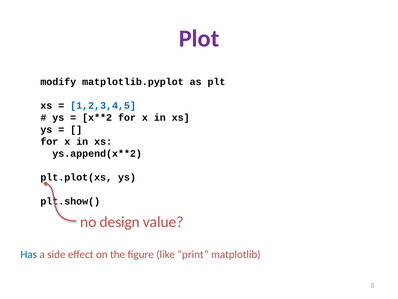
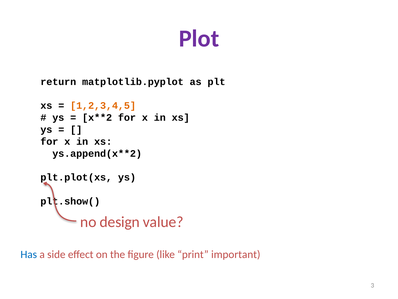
modify: modify -> return
1,2,3,4,5 colour: blue -> orange
matplotlib: matplotlib -> important
